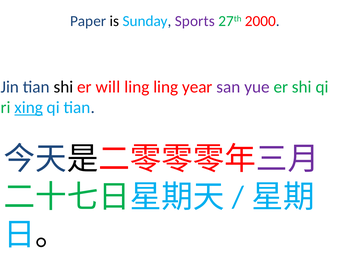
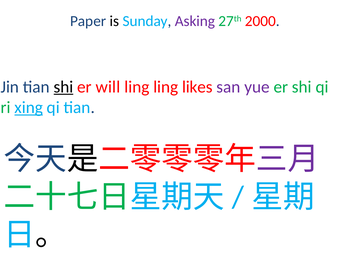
Sports: Sports -> Asking
shi at (63, 87) underline: none -> present
year: year -> likes
